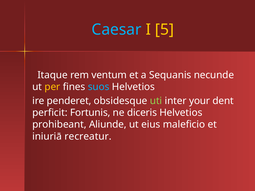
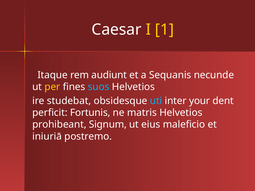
Caesar colour: light blue -> white
5: 5 -> 1
ventum: ventum -> audiunt
penderet: penderet -> studebat
uti colour: light green -> light blue
diceris: diceris -> matris
Aliunde: Aliunde -> Signum
recreatur: recreatur -> postremo
